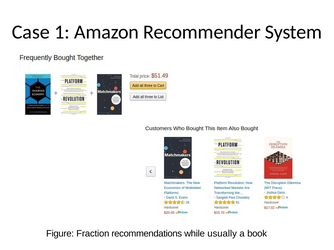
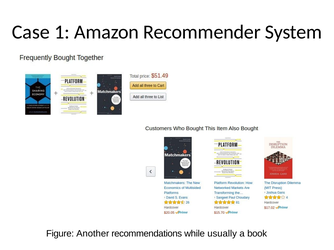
Fraction: Fraction -> Another
